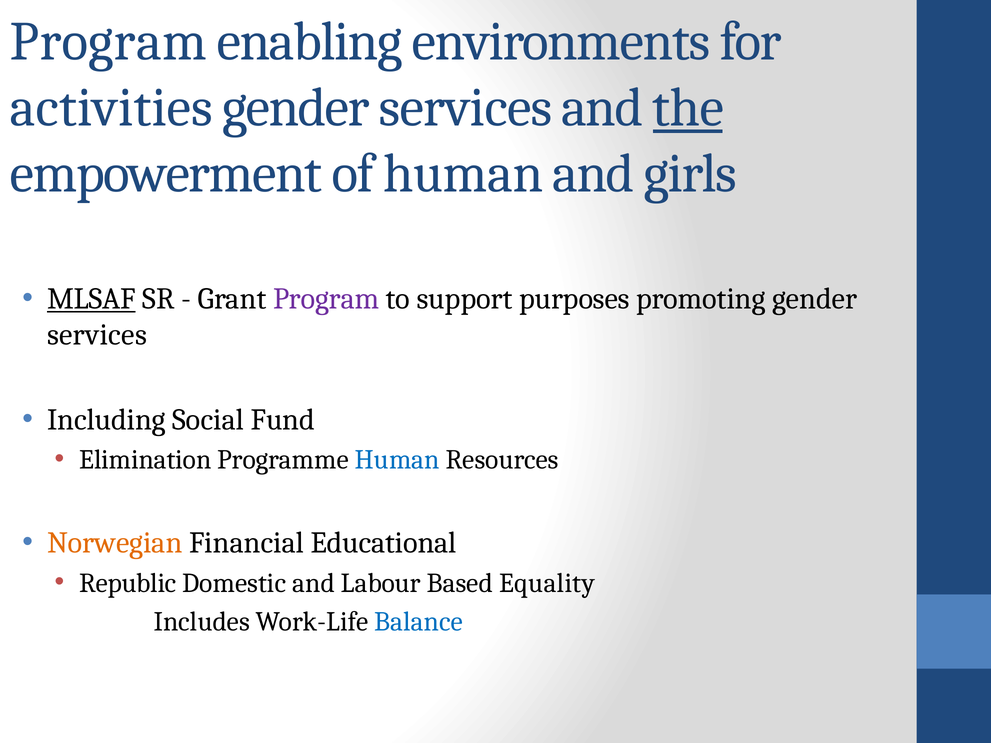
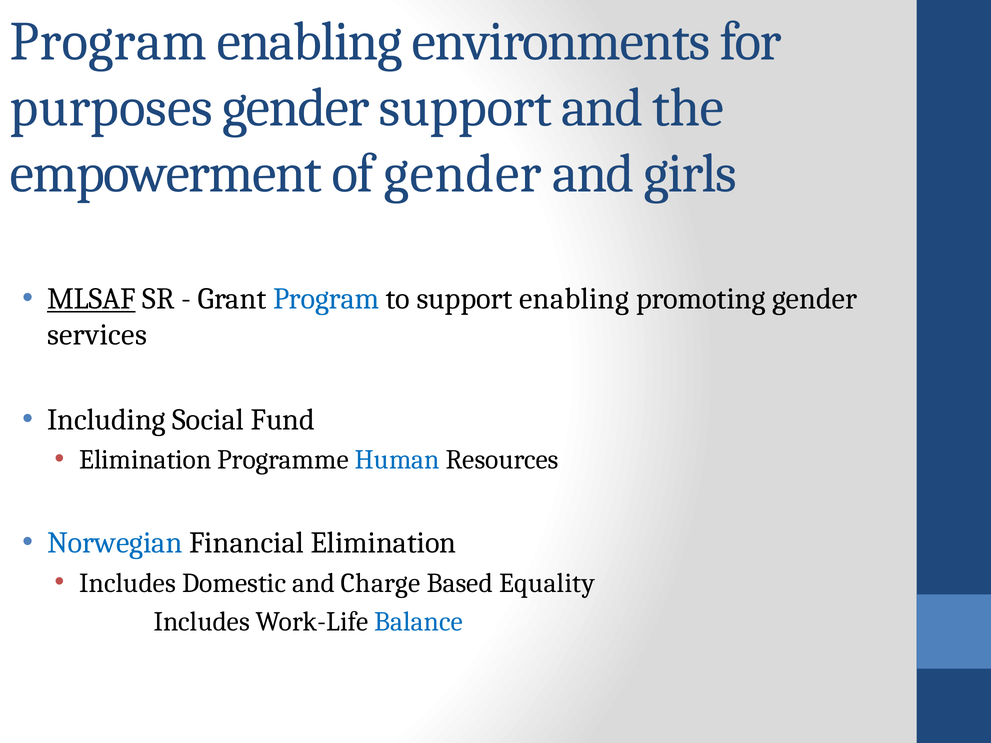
activities: activities -> purposes
services at (466, 108): services -> support
the underline: present -> none
of human: human -> gender
Program at (326, 299) colour: purple -> blue
support purposes: purposes -> enabling
Norwegian colour: orange -> blue
Financial Educational: Educational -> Elimination
Republic at (128, 583): Republic -> Includes
Labour: Labour -> Charge
